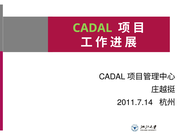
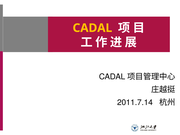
CADAL colour: light green -> yellow
